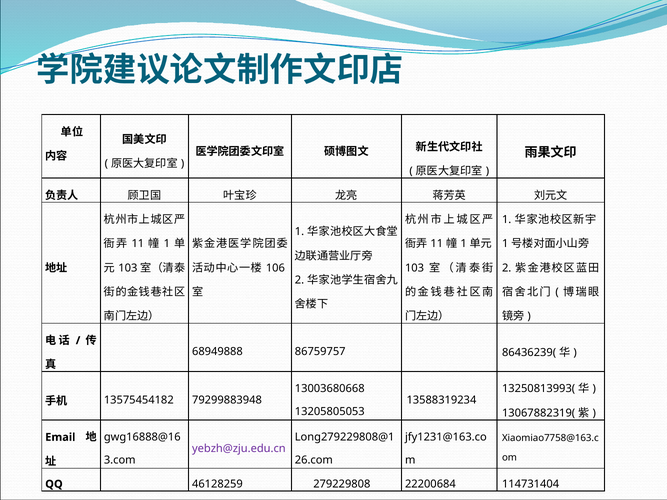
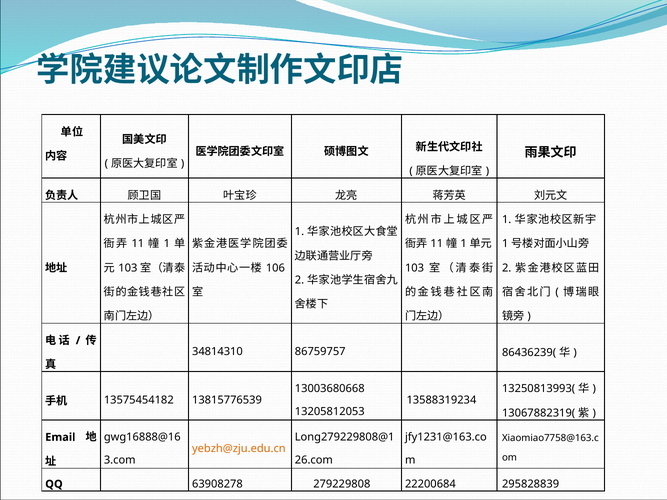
68949888: 68949888 -> 34814310
79299883948: 79299883948 -> 13815776539
13205805053: 13205805053 -> 13205812053
yebzh@zju.edu.cn colour: purple -> orange
46128259: 46128259 -> 63908278
114731404: 114731404 -> 295828839
